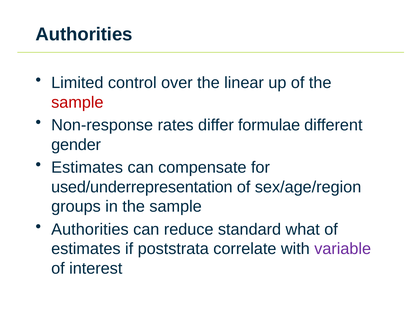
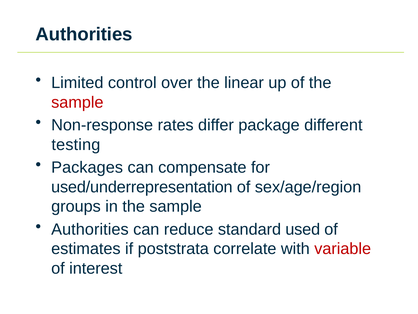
formulae: formulae -> package
gender: gender -> testing
Estimates at (87, 167): Estimates -> Packages
what: what -> used
variable colour: purple -> red
